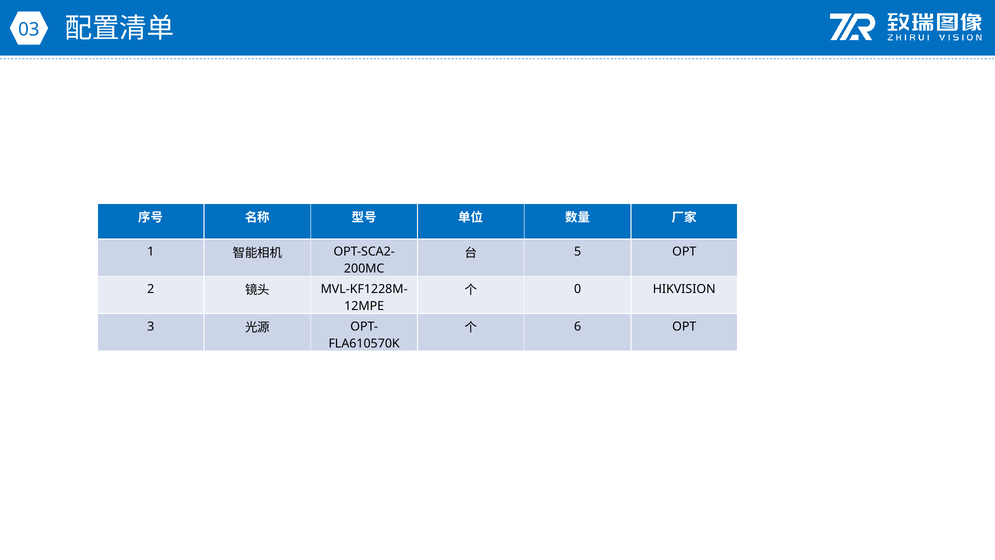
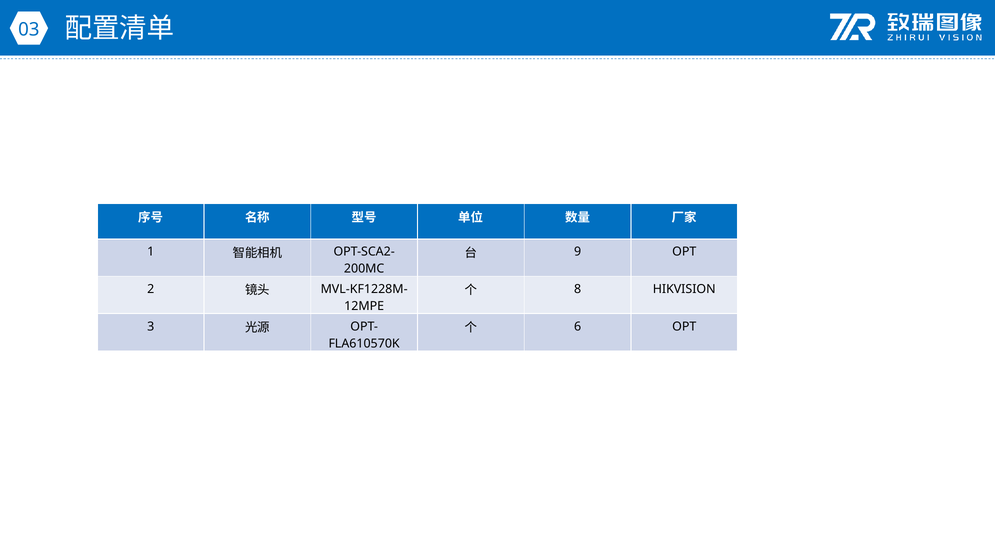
5: 5 -> 9
0: 0 -> 8
